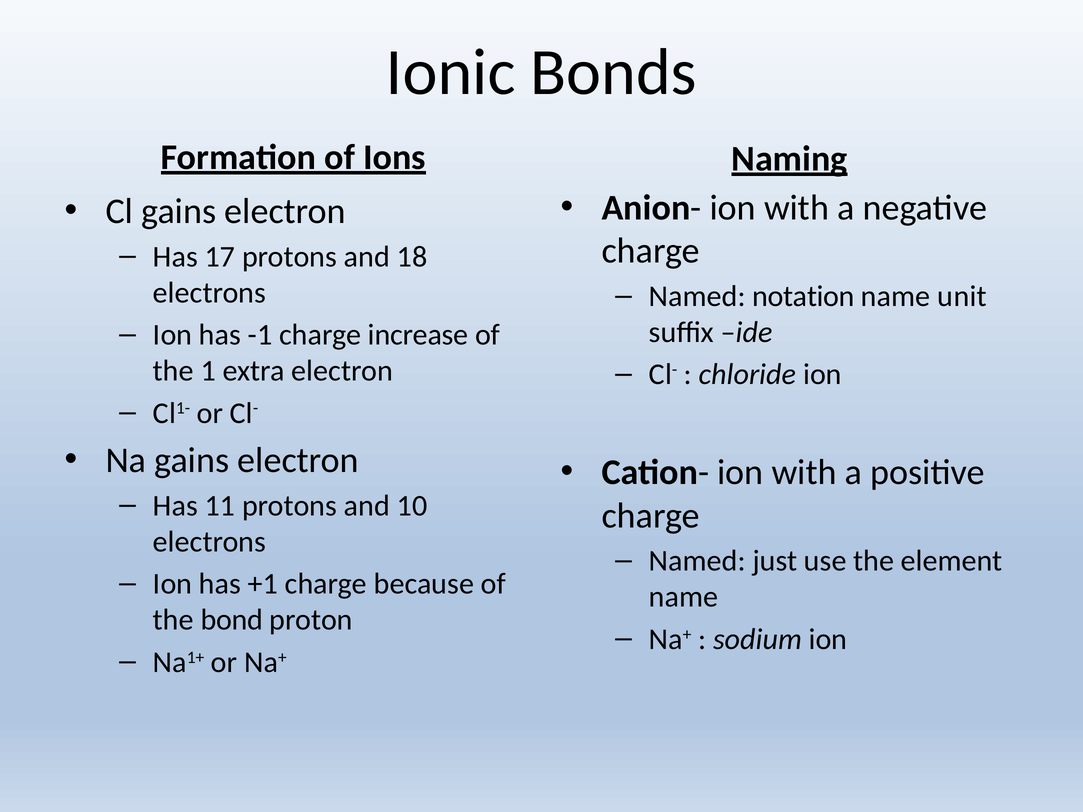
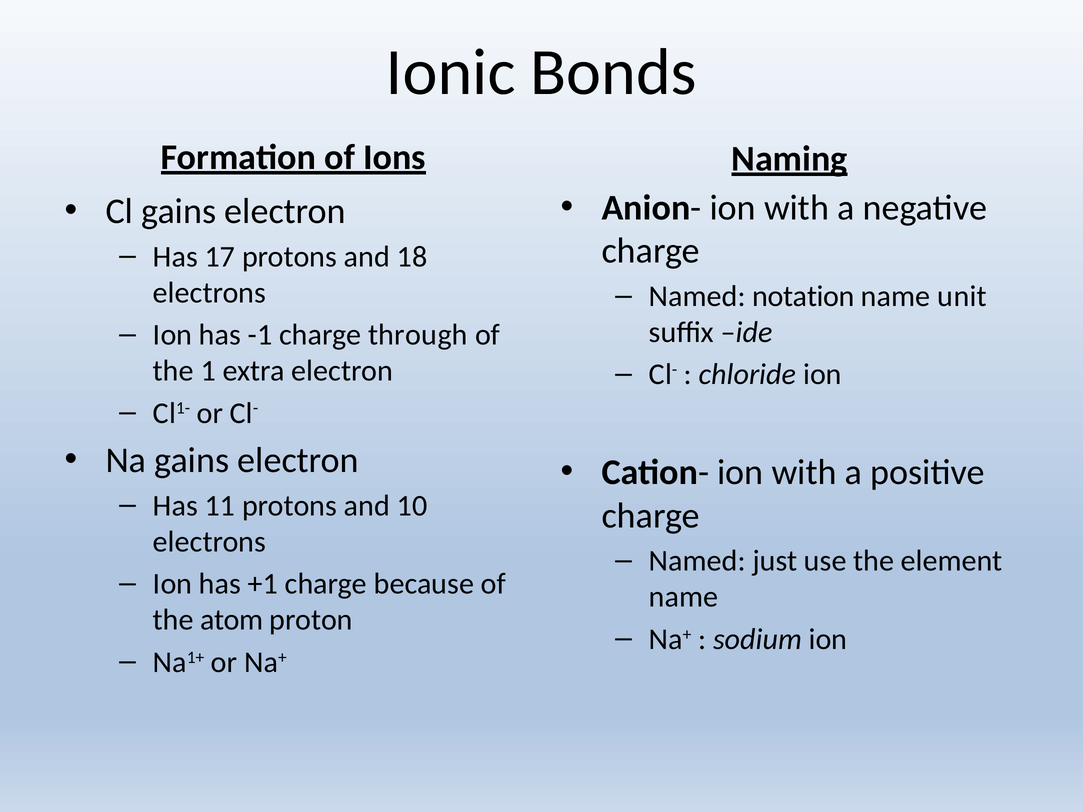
increase: increase -> through
bond: bond -> atom
